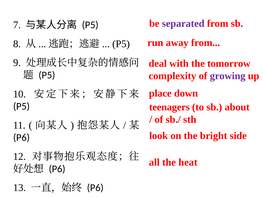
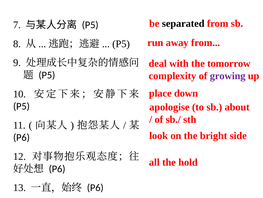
separated colour: purple -> black
teenagers: teenagers -> apologise
heat: heat -> hold
